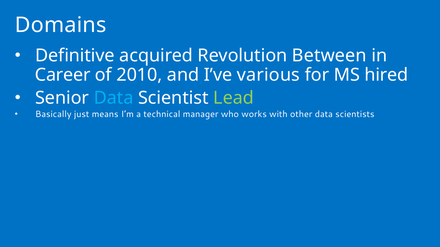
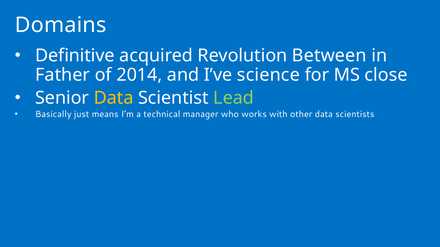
Career: Career -> Father
2010: 2010 -> 2014
various: various -> science
hired: hired -> close
Data at (114, 98) colour: light blue -> yellow
